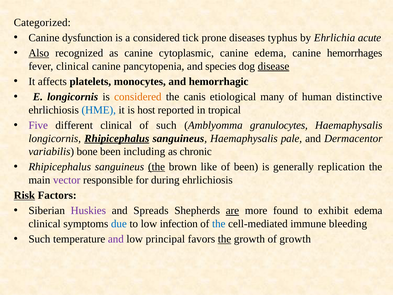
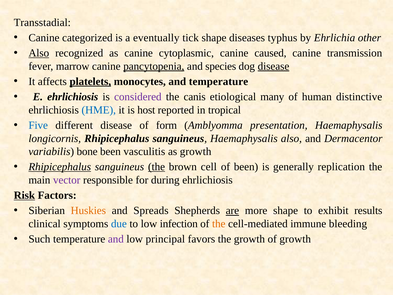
Categorized: Categorized -> Transstadial
dysfunction: dysfunction -> categorized
a considered: considered -> eventually
tick prone: prone -> shape
acute: acute -> other
canine edema: edema -> caused
hemorrhages: hemorrhages -> transmission
fever clinical: clinical -> marrow
pancytopenia underline: none -> present
platelets underline: none -> present
and hemorrhagic: hemorrhagic -> temperature
E longicornis: longicornis -> ehrlichiosis
considered at (138, 97) colour: orange -> purple
Five colour: purple -> blue
different clinical: clinical -> disease
of such: such -> form
granulocytes: granulocytes -> presentation
Rhipicephalus at (117, 138) underline: present -> none
Haemaphysalis pale: pale -> also
including: including -> vasculitis
as chronic: chronic -> growth
Rhipicephalus at (60, 167) underline: none -> present
like: like -> cell
Huskies colour: purple -> orange
more found: found -> shape
exhibit edema: edema -> results
the at (219, 224) colour: blue -> orange
the at (225, 239) underline: present -> none
